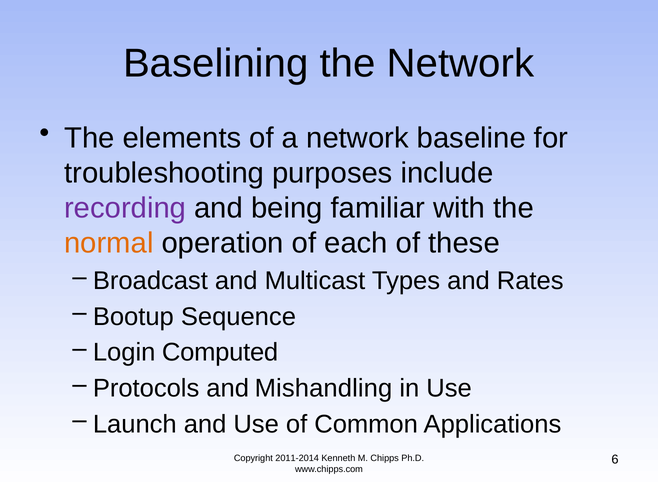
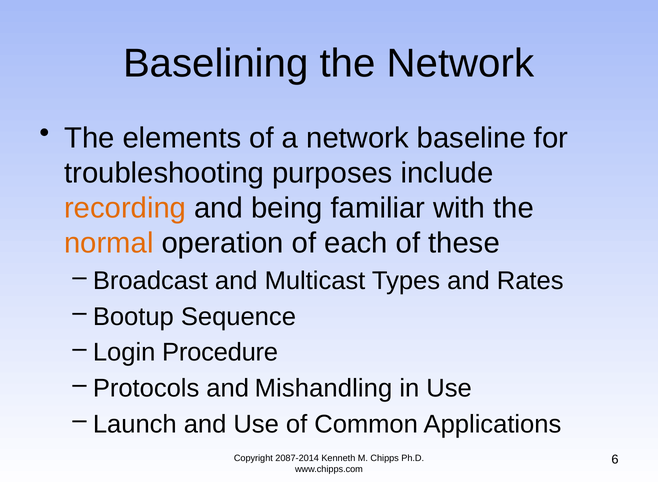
recording colour: purple -> orange
Computed: Computed -> Procedure
2011-2014: 2011-2014 -> 2087-2014
